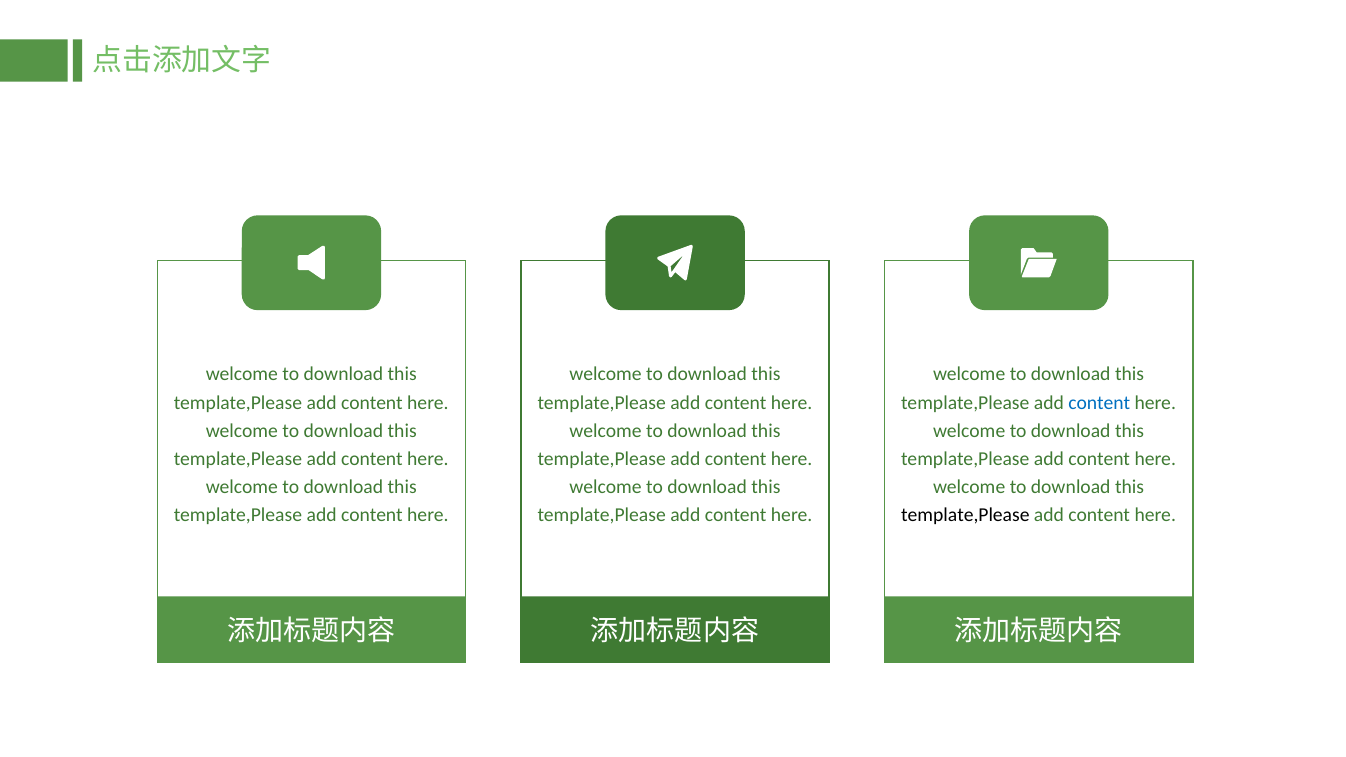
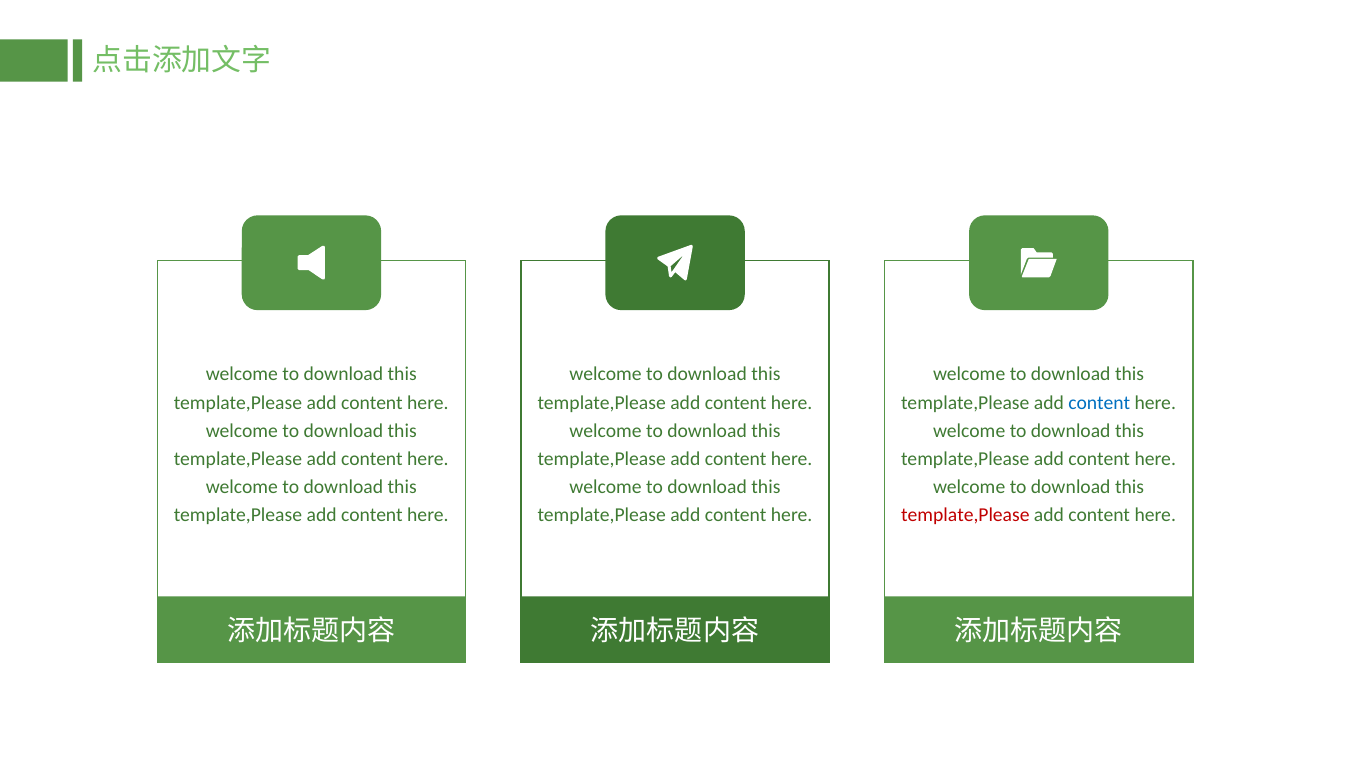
template,Please at (965, 515) colour: black -> red
